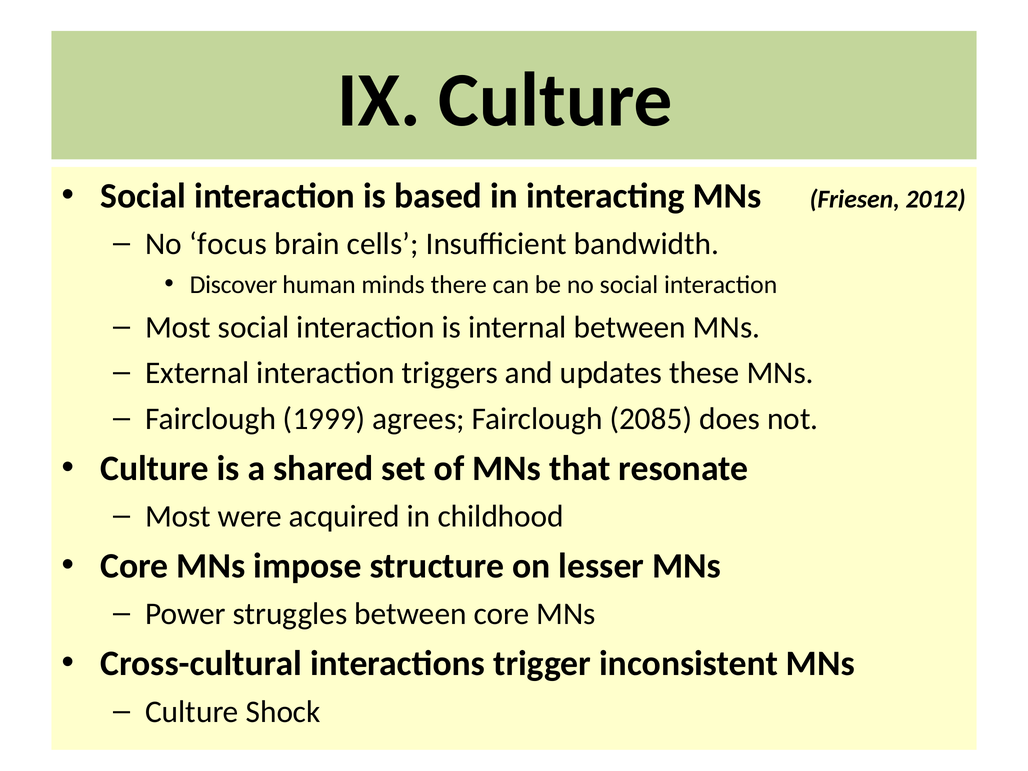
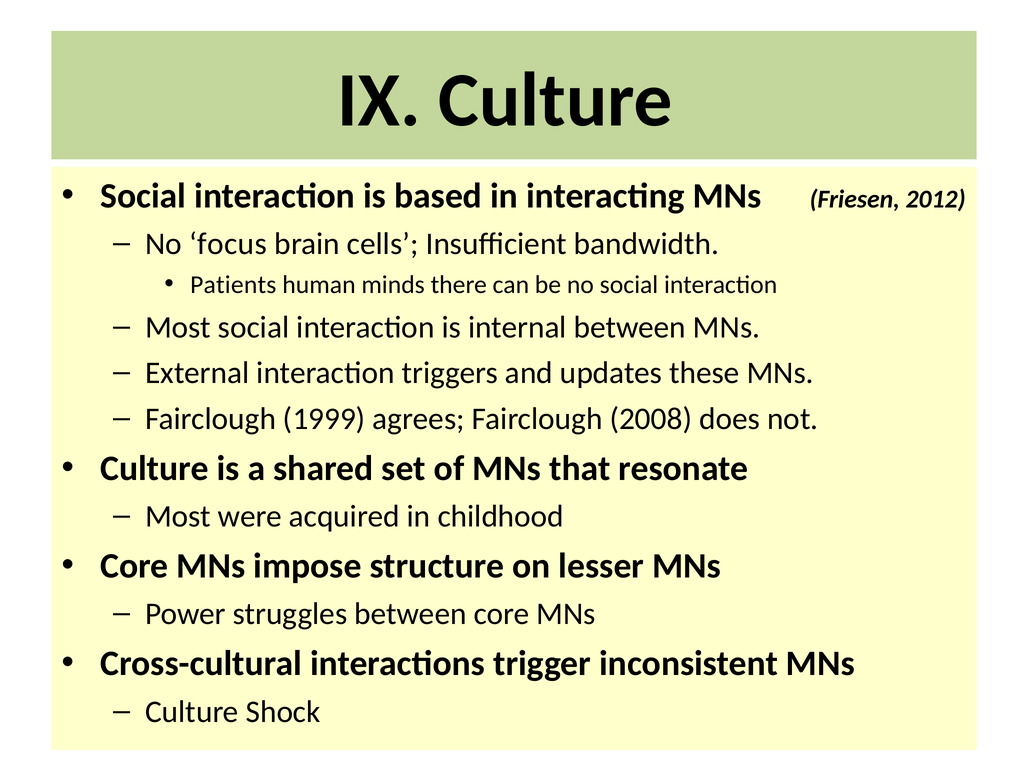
Discover: Discover -> Patients
2085: 2085 -> 2008
